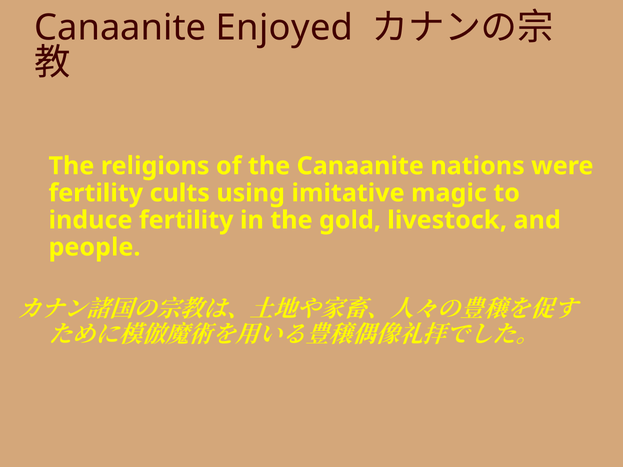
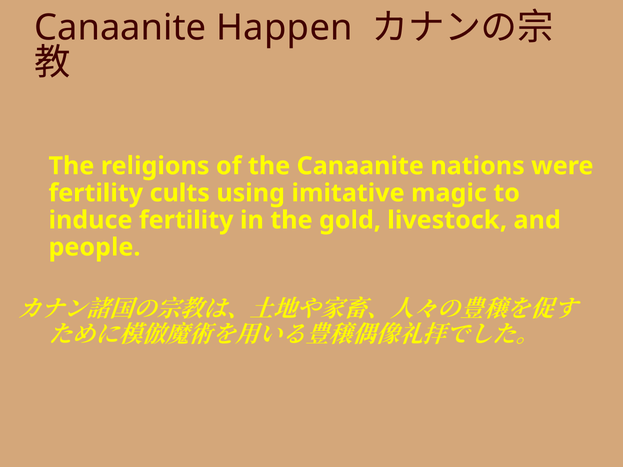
Enjoyed: Enjoyed -> Happen
